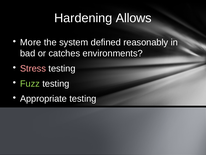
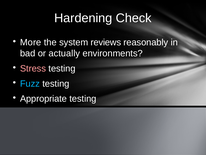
Allows: Allows -> Check
defined: defined -> reviews
catches: catches -> actually
Fuzz colour: light green -> light blue
